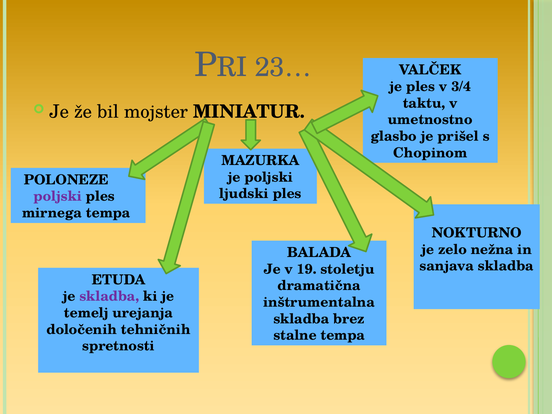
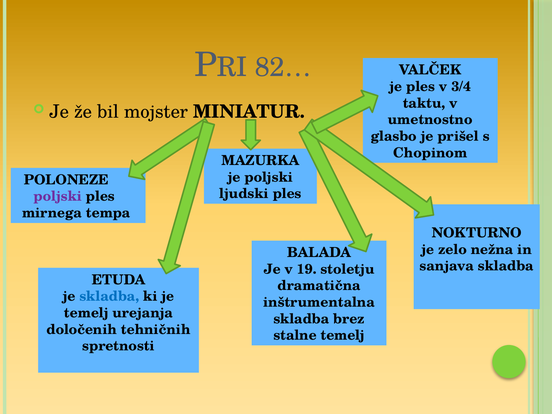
23…: 23… -> 82…
skladba at (109, 296) colour: purple -> blue
stalne tempa: tempa -> temelj
